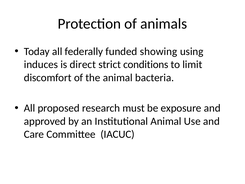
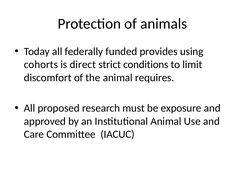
showing: showing -> provides
induces: induces -> cohorts
bacteria: bacteria -> requires
